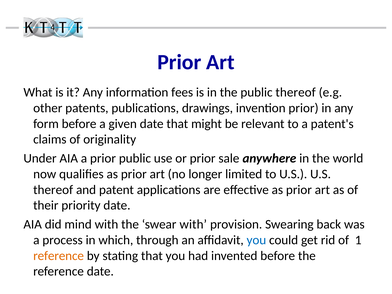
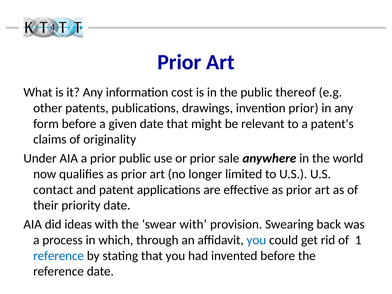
fees: fees -> cost
thereof at (53, 190): thereof -> contact
mind: mind -> ideas
reference at (59, 256) colour: orange -> blue
